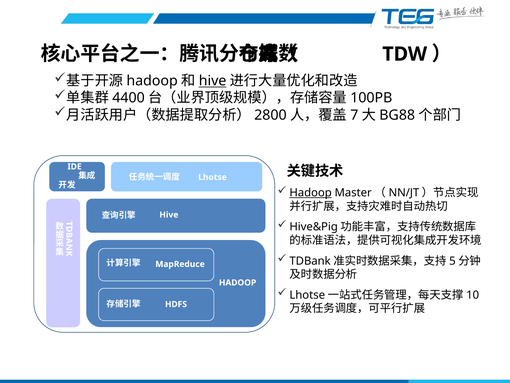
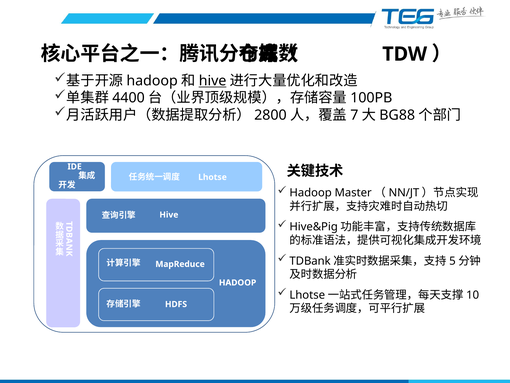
Hadoop at (311, 193) underline: present -> none
